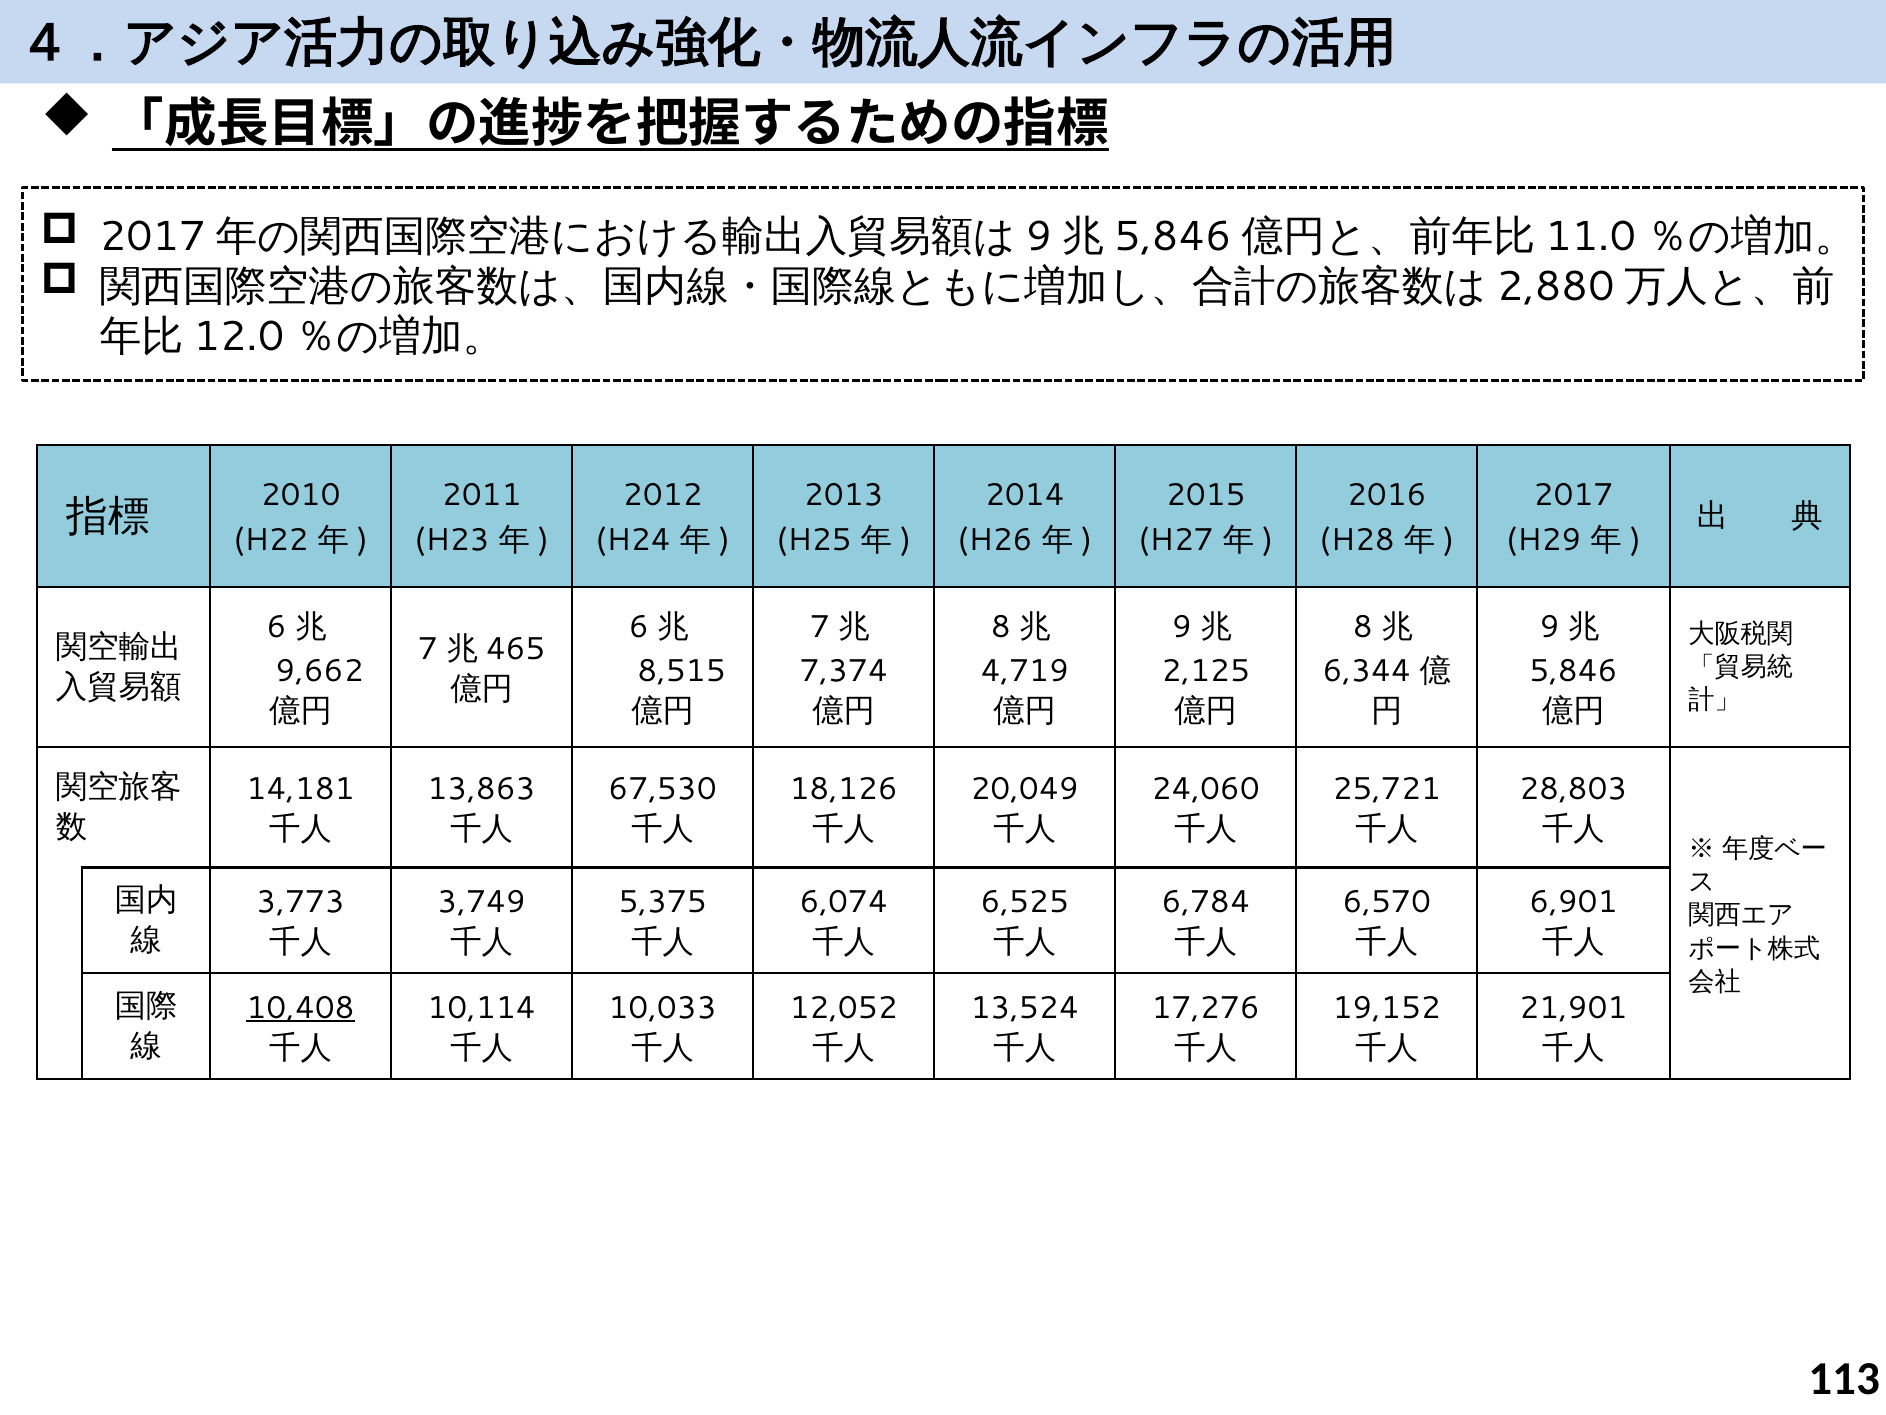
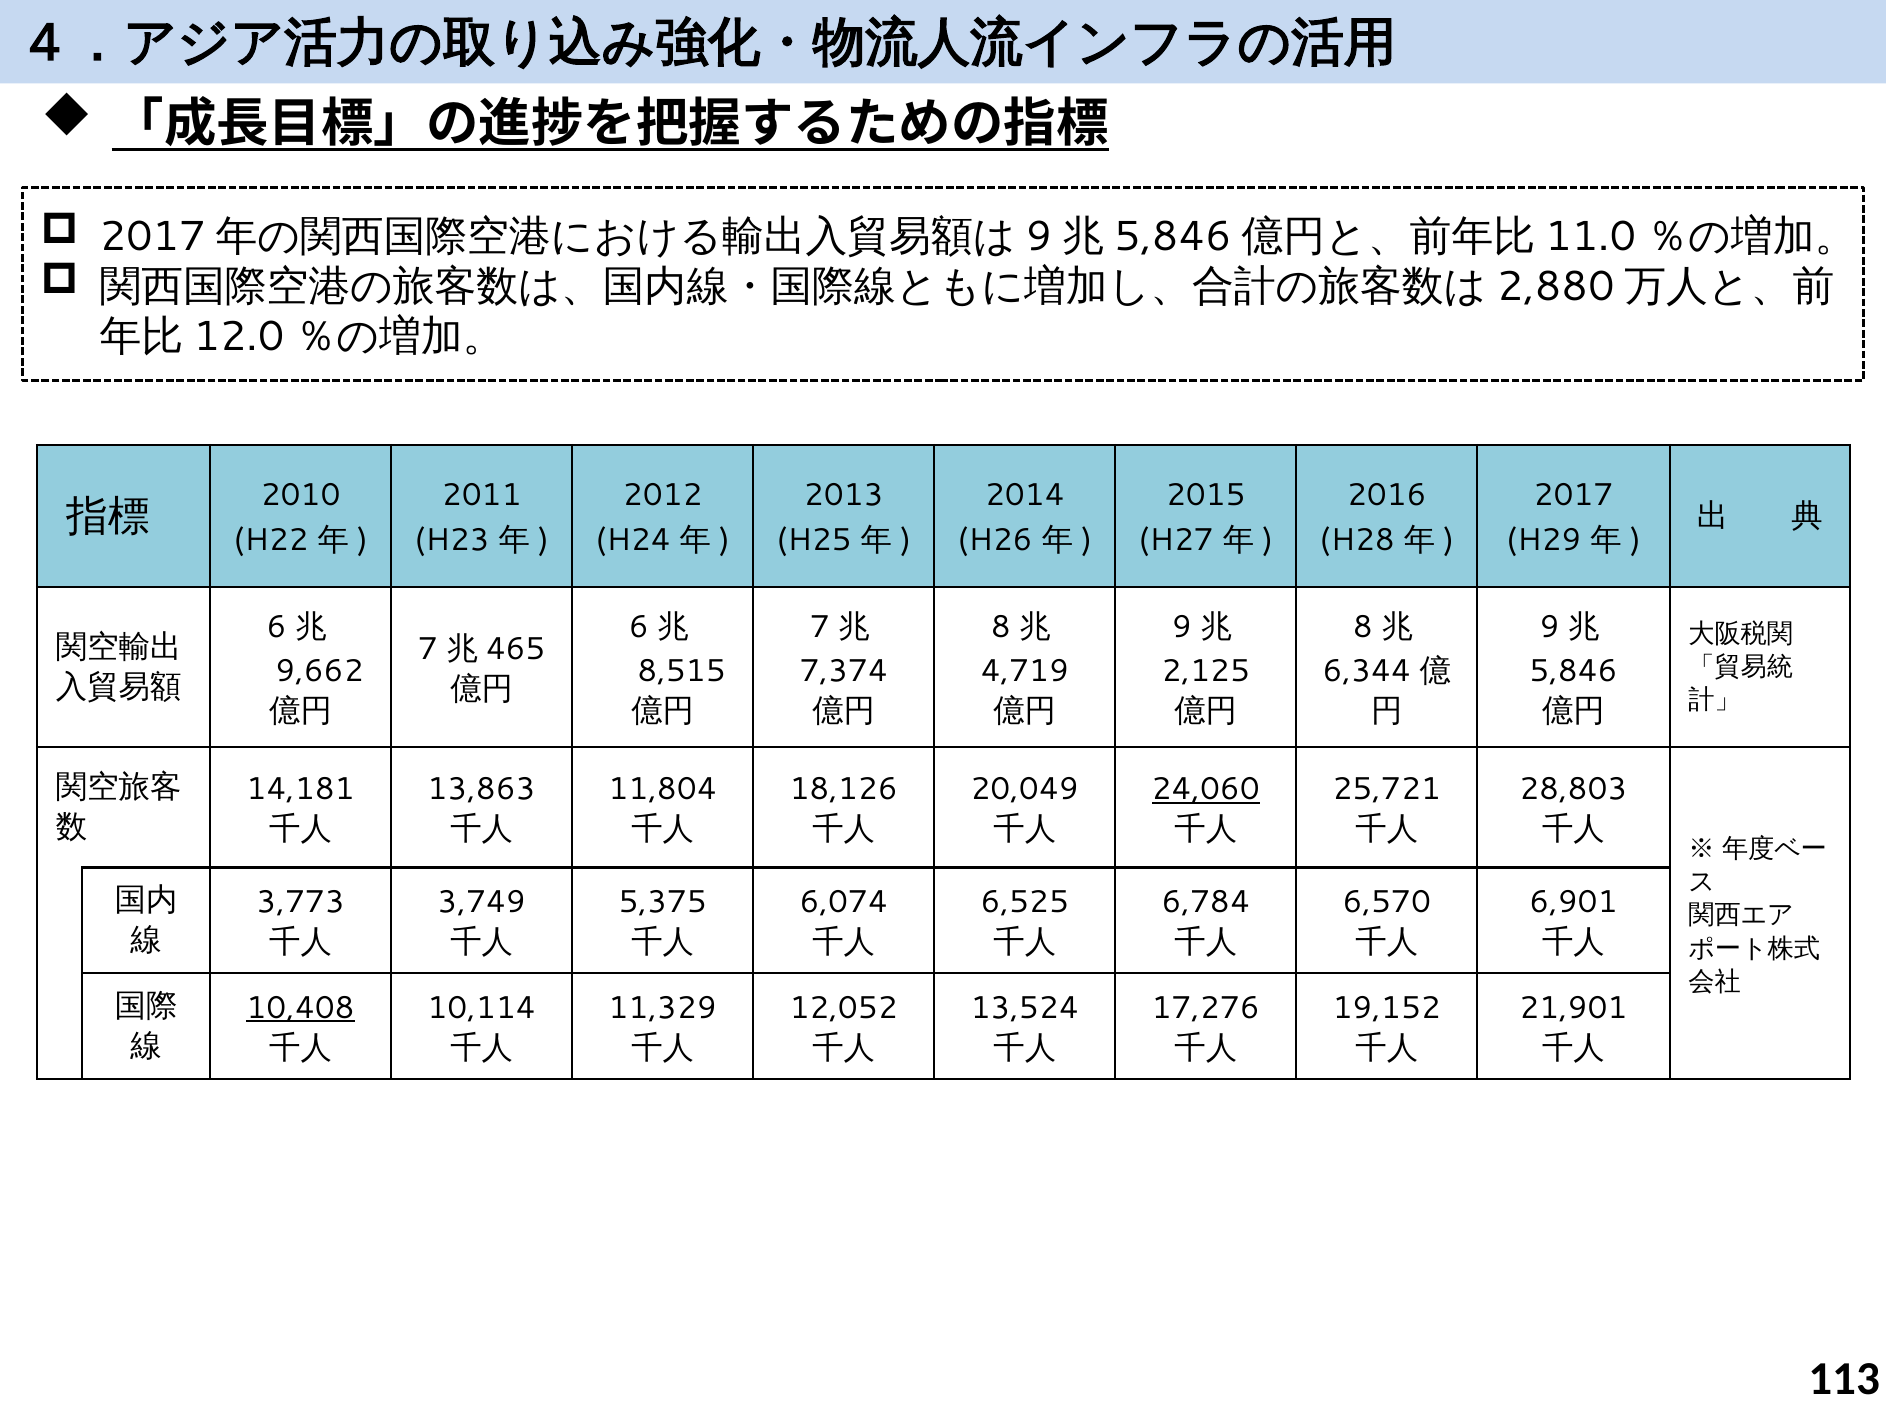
67,530: 67,530 -> 11,804
24,060 underline: none -> present
10,033: 10,033 -> 11,329
